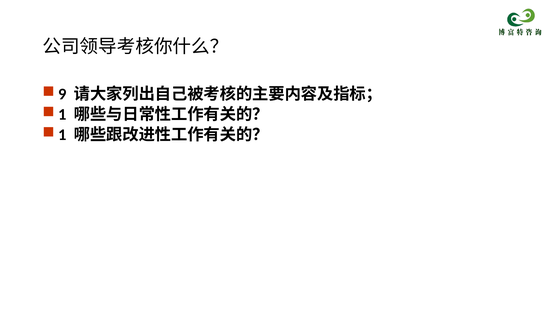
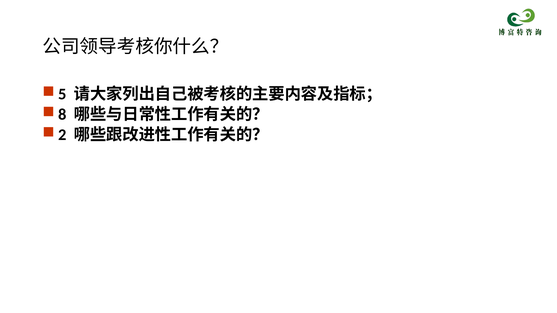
9: 9 -> 5
1 at (62, 115): 1 -> 8
1 at (62, 135): 1 -> 2
